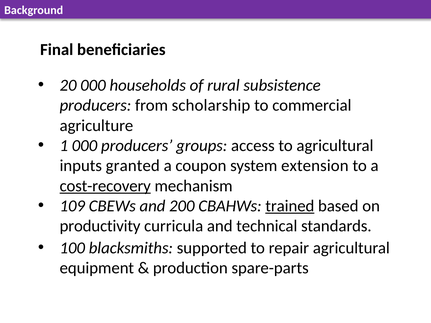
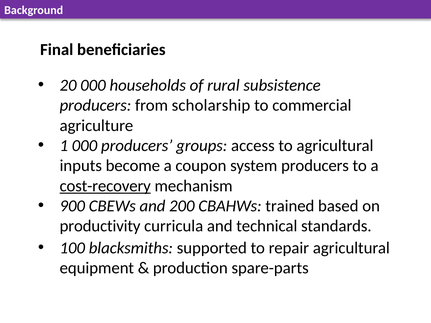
granted: granted -> become
system extension: extension -> producers
109: 109 -> 900
trained underline: present -> none
